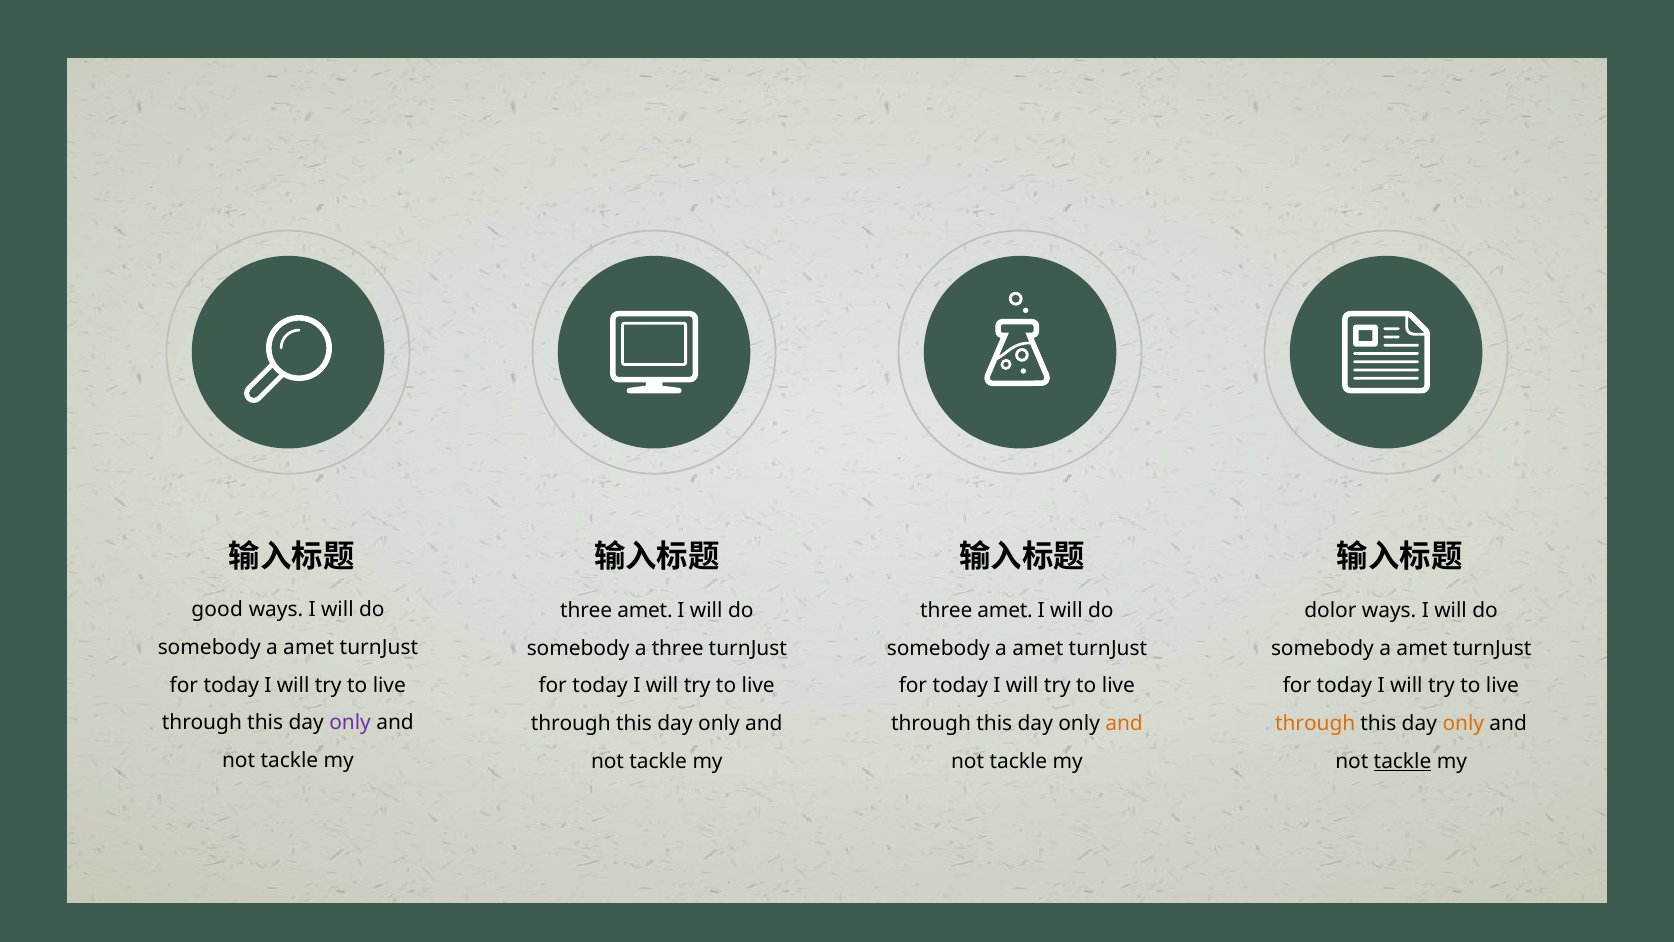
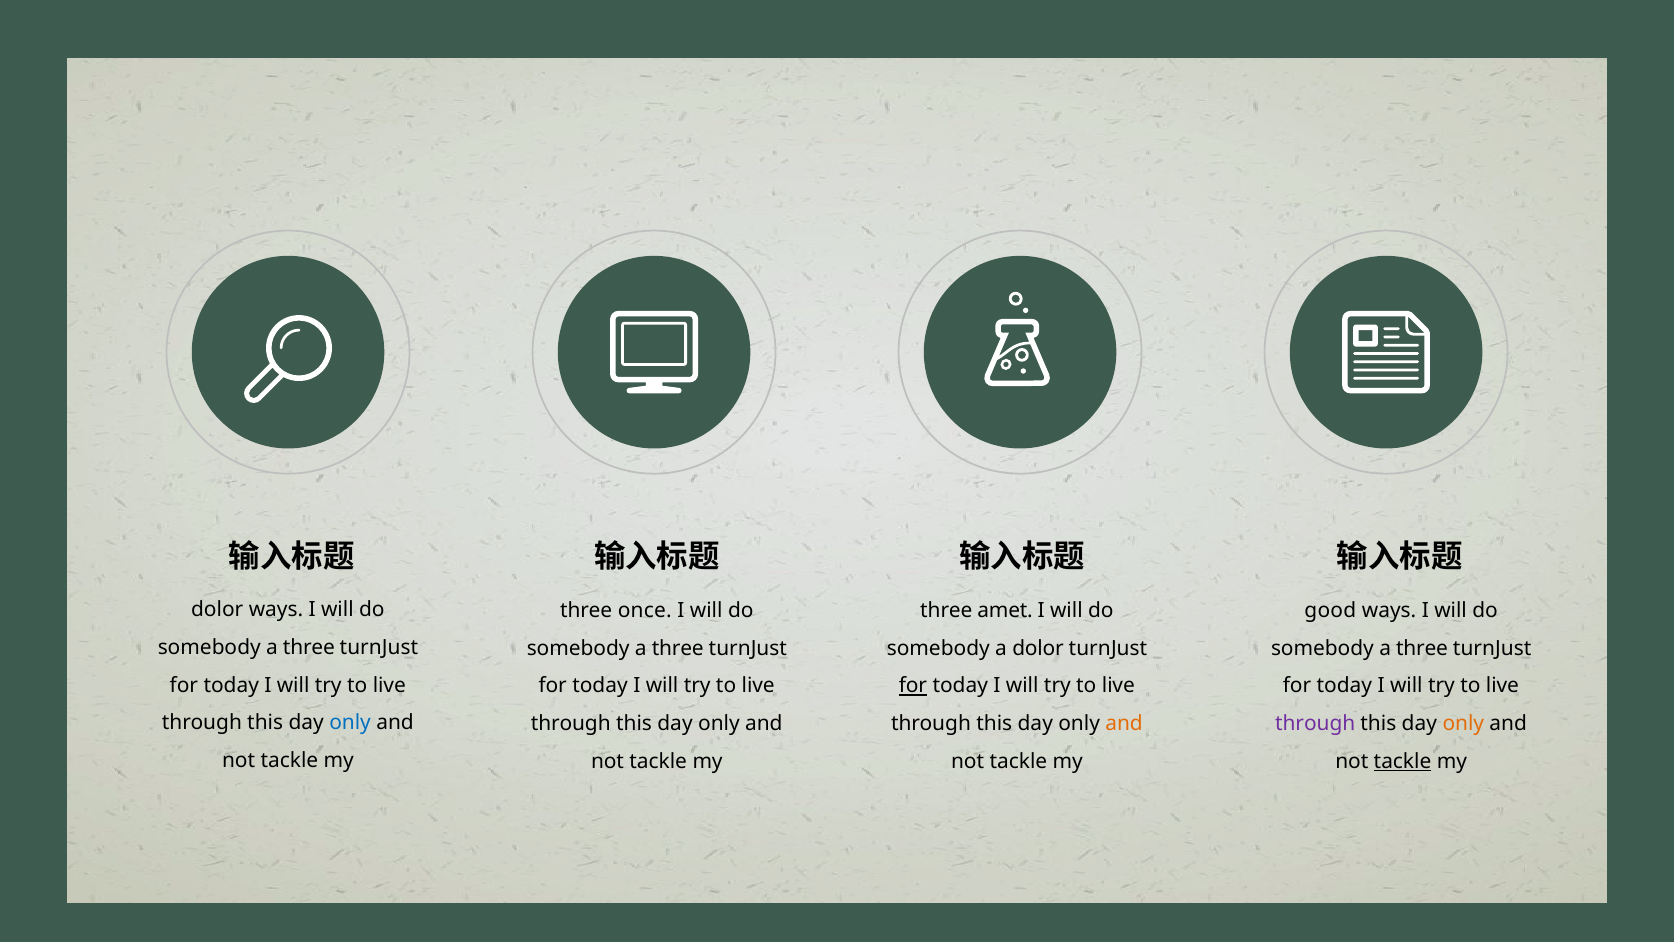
good at (217, 610): good -> dolor
amet at (645, 610): amet -> once
dolor: dolor -> good
amet at (309, 647): amet -> three
amet at (1038, 648): amet -> dolor
amet at (1422, 648): amet -> three
for at (913, 686) underline: none -> present
only at (350, 723) colour: purple -> blue
through at (1315, 723) colour: orange -> purple
